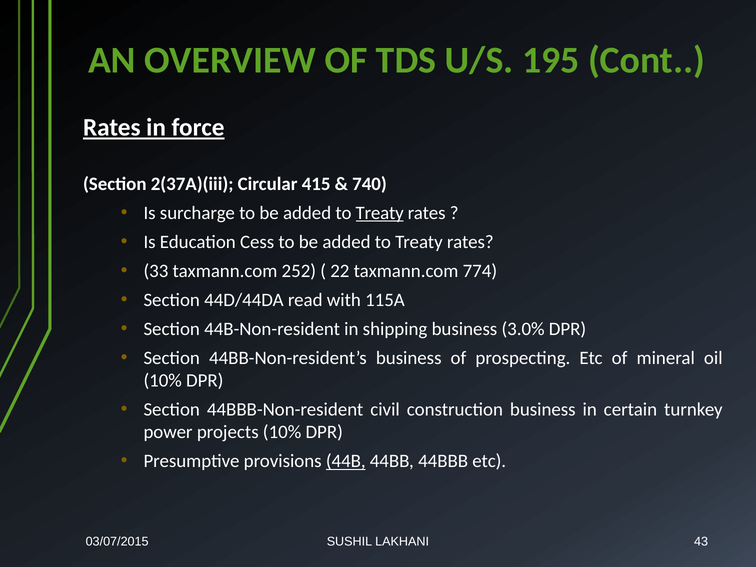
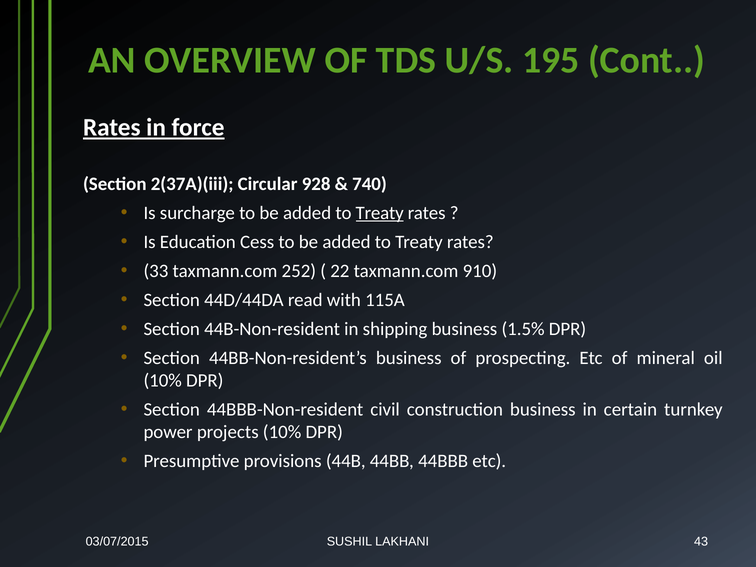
415: 415 -> 928
774: 774 -> 910
3.0%: 3.0% -> 1.5%
44B underline: present -> none
